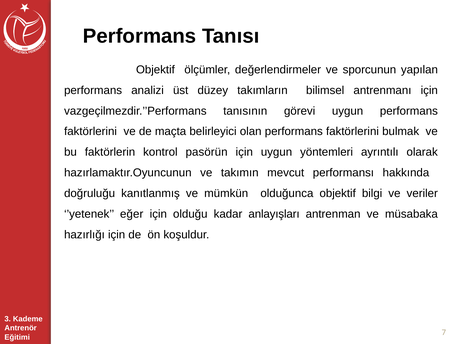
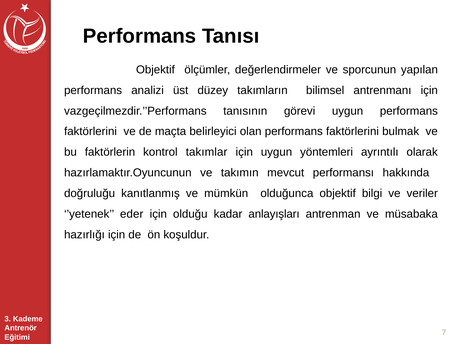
pasörün: pasörün -> takımlar
eğer: eğer -> eder
